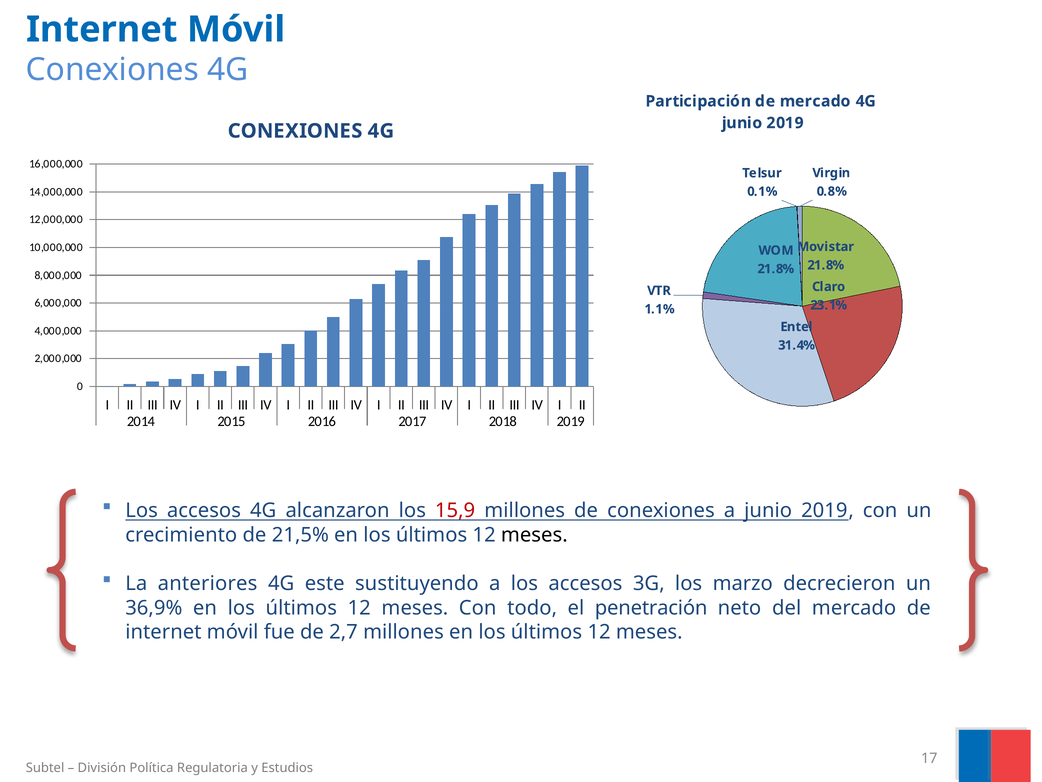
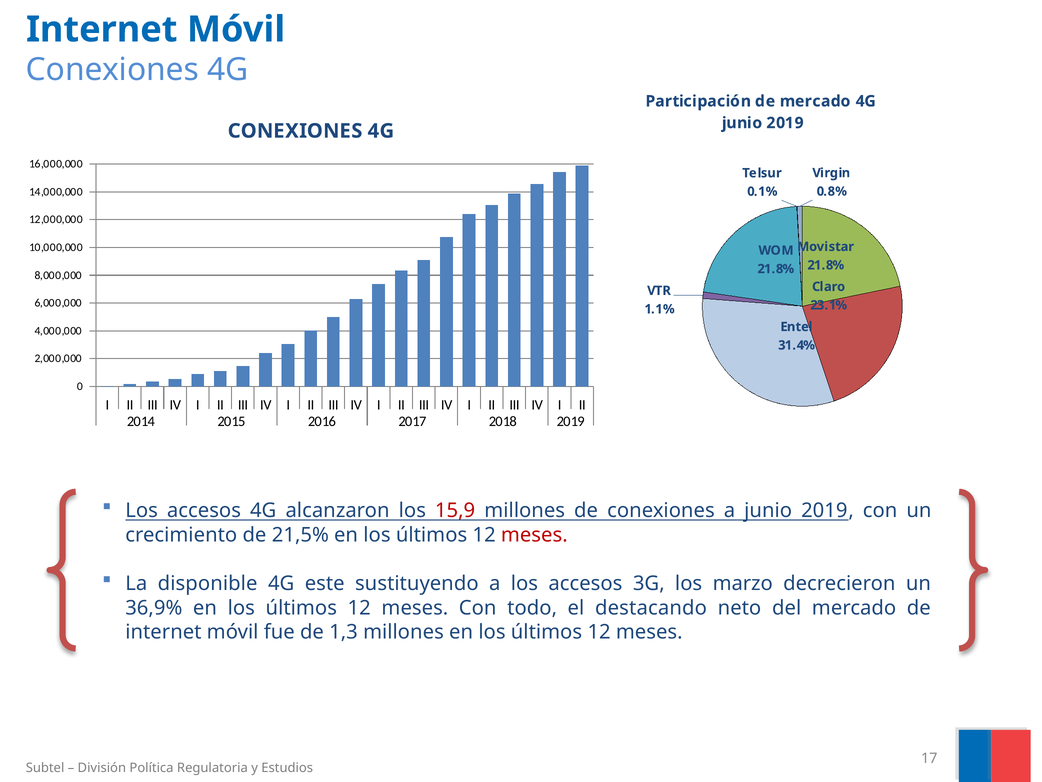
meses at (534, 534) colour: black -> red
anteriores: anteriores -> disponible
penetración: penetración -> destacando
2,7: 2,7 -> 1,3
